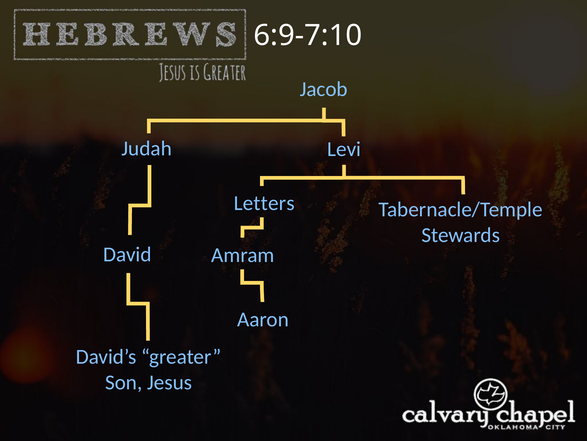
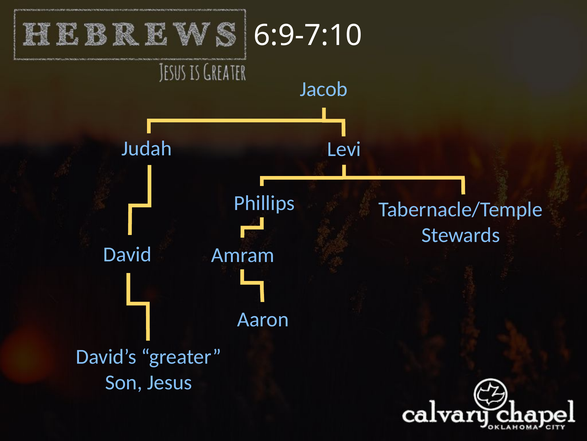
Letters: Letters -> Phillips
